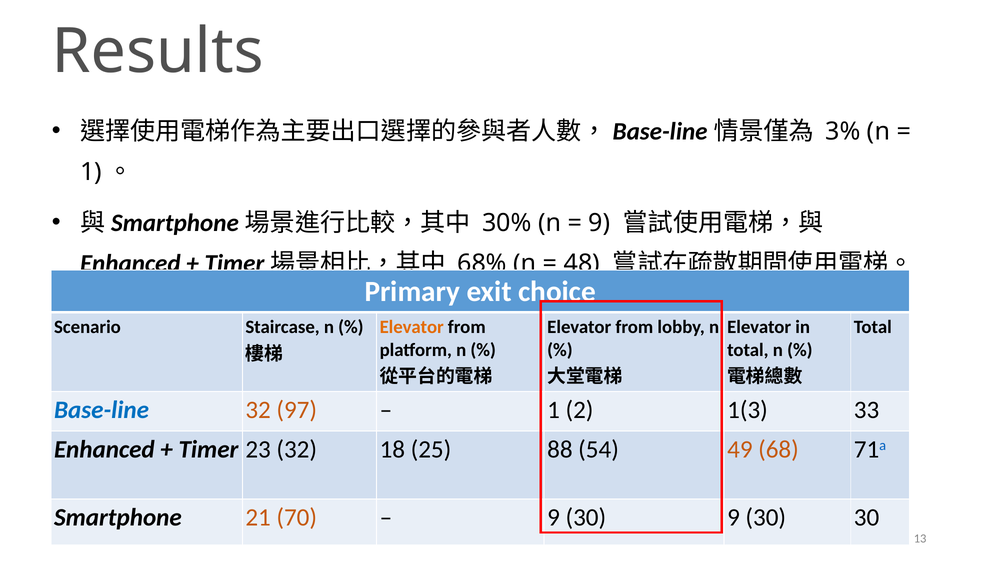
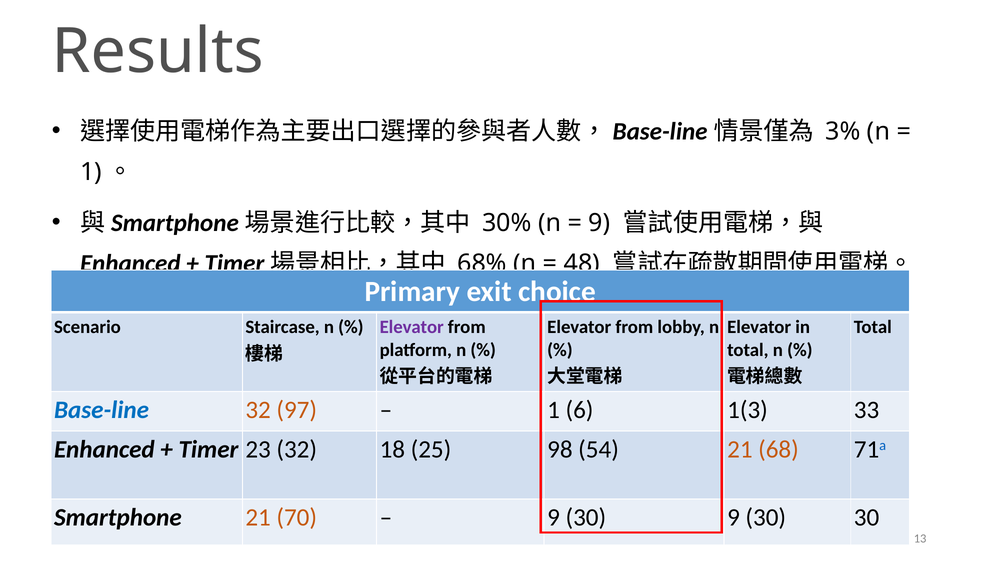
Elevator at (412, 327) colour: orange -> purple
2: 2 -> 6
88: 88 -> 98
54 49: 49 -> 21
